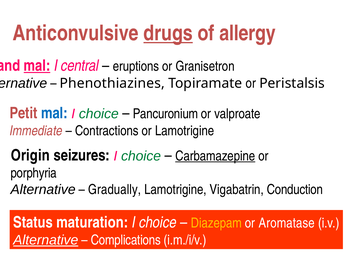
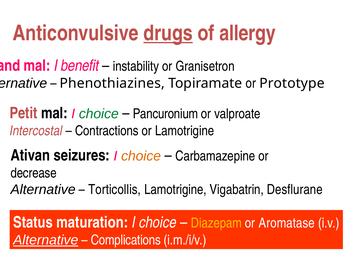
mal at (37, 66) underline: present -> none
central: central -> benefit
eruptions: eruptions -> instability
Peristalsis: Peristalsis -> Prototype
mal at (54, 113) colour: blue -> black
Immediate: Immediate -> Intercostal
Origin: Origin -> Ativan
choice at (141, 156) colour: green -> orange
Carbamazepine underline: present -> none
porphyria: porphyria -> decrease
Gradually: Gradually -> Torticollis
Conduction: Conduction -> Desflurane
